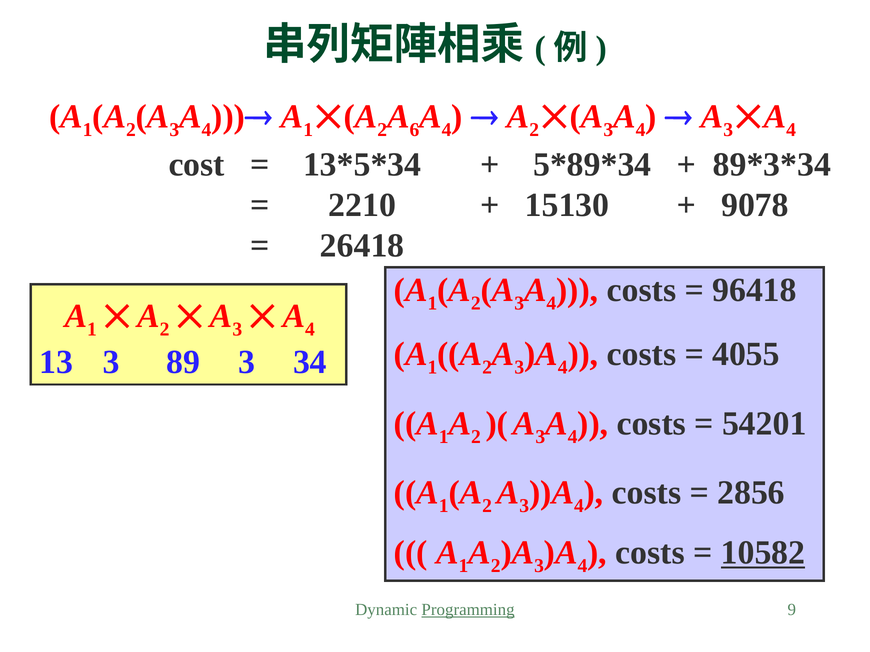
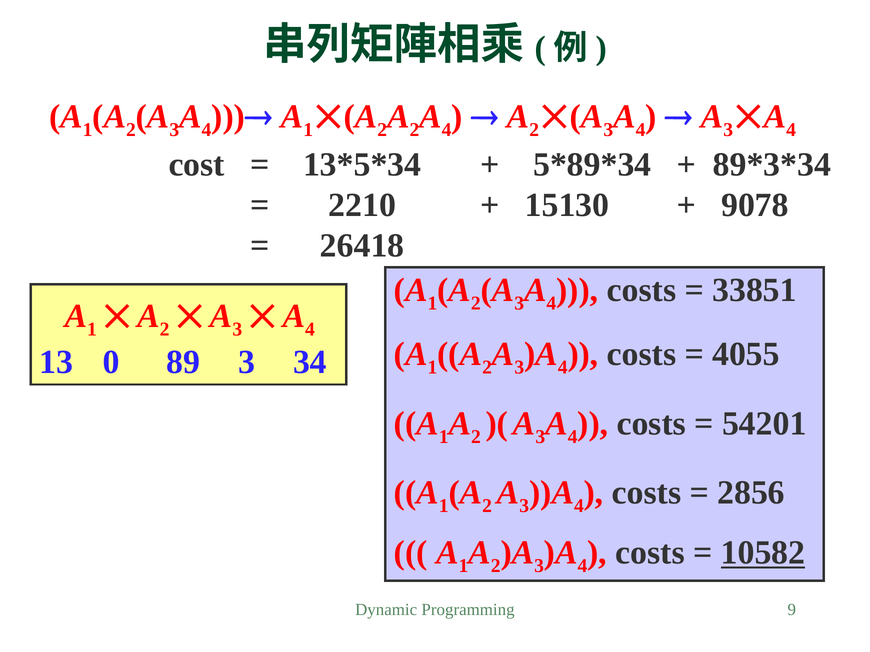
6 at (414, 130): 6 -> 2
96418: 96418 -> 33851
13 3: 3 -> 0
Programming underline: present -> none
